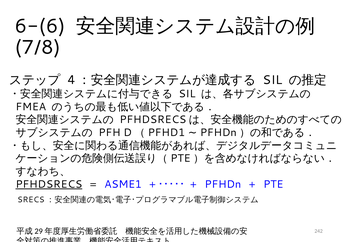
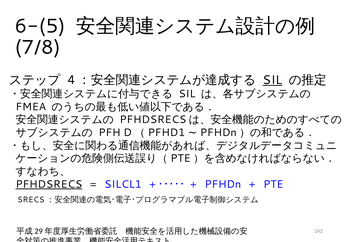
6-(6: 6-(6 -> 6-(5
SIL at (273, 80) underline: none -> present
ASME1: ASME1 -> SILCL1
